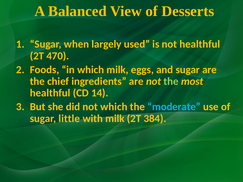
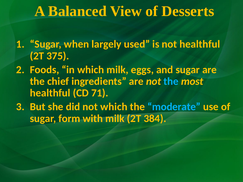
470: 470 -> 375
the at (171, 81) colour: light green -> light blue
14: 14 -> 71
little: little -> form
